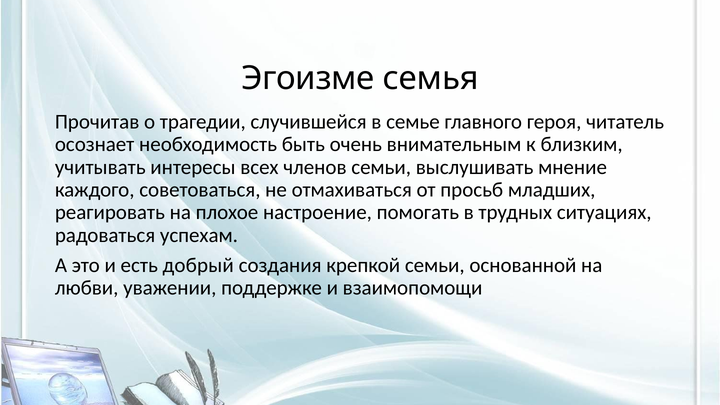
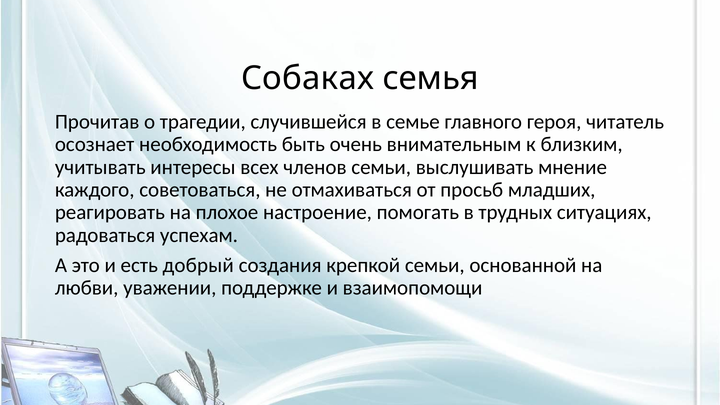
Эгоизме: Эгоизме -> Собаках
